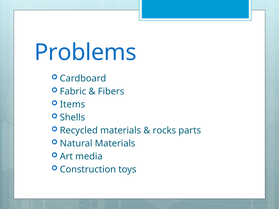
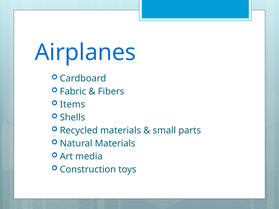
Problems: Problems -> Airplanes
rocks: rocks -> small
